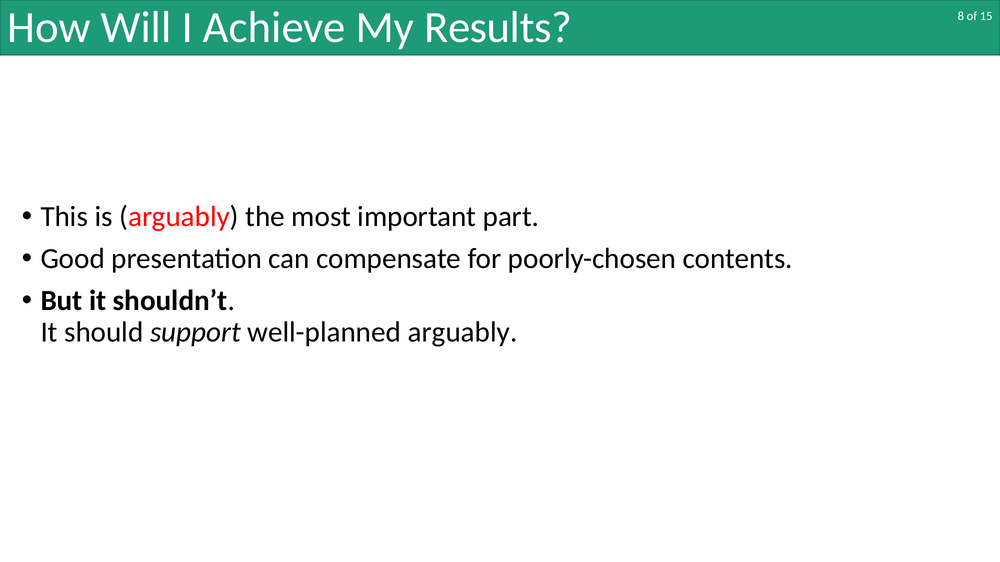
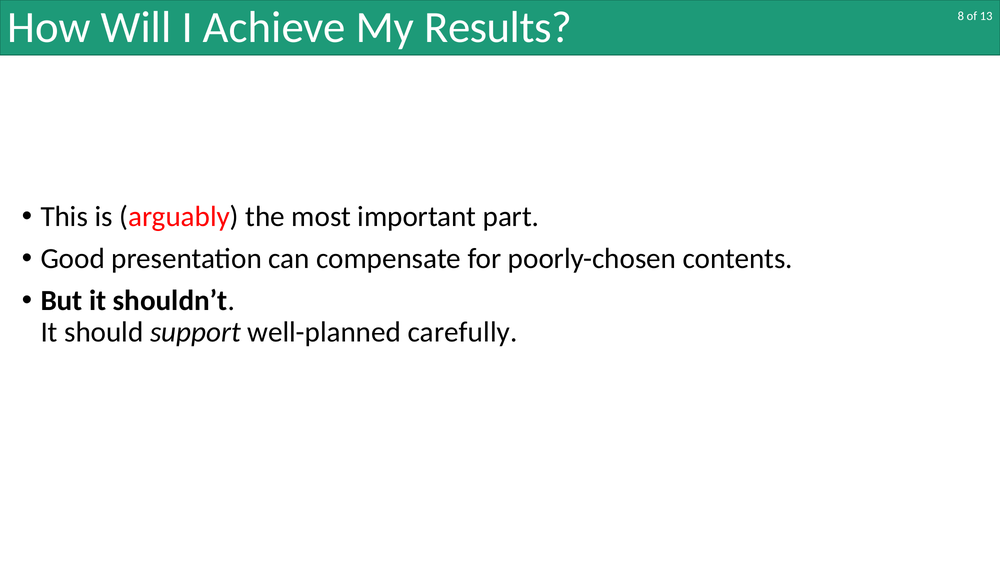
15: 15 -> 13
well-planned arguably: arguably -> carefully
